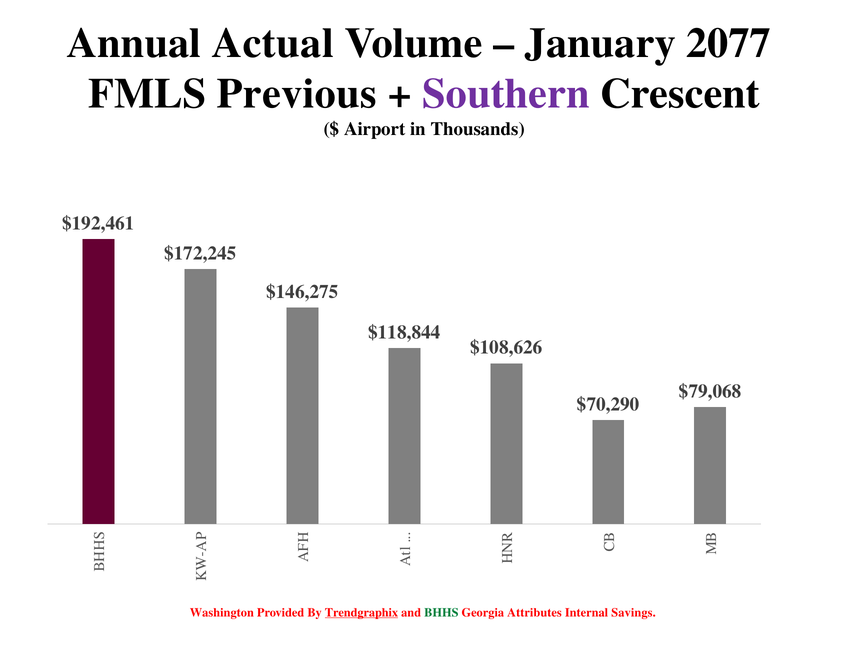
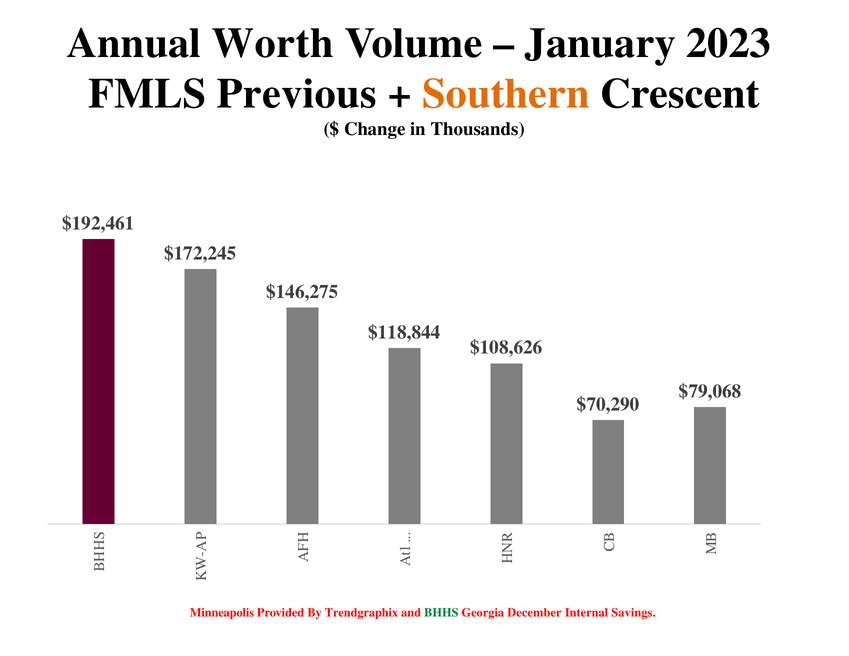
Actual: Actual -> Worth
2077: 2077 -> 2023
Southern colour: purple -> orange
Airport: Airport -> Change
Washington: Washington -> Minneapolis
Trendgraphix underline: present -> none
Attributes: Attributes -> December
